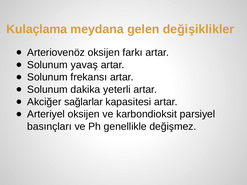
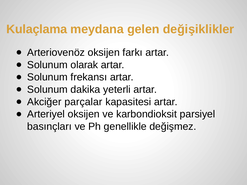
yavaş: yavaş -> olarak
sağlarlar: sağlarlar -> parçalar
